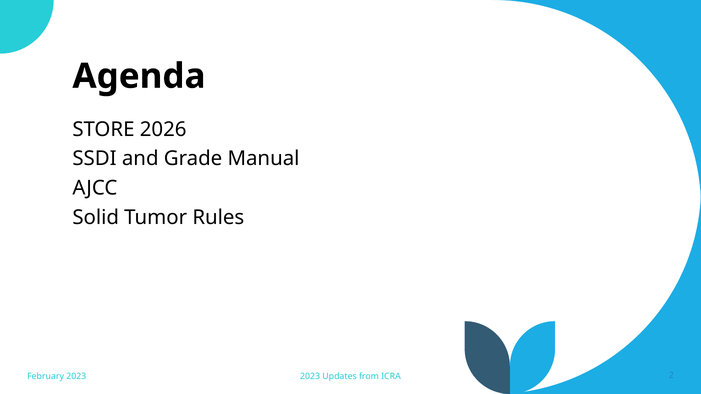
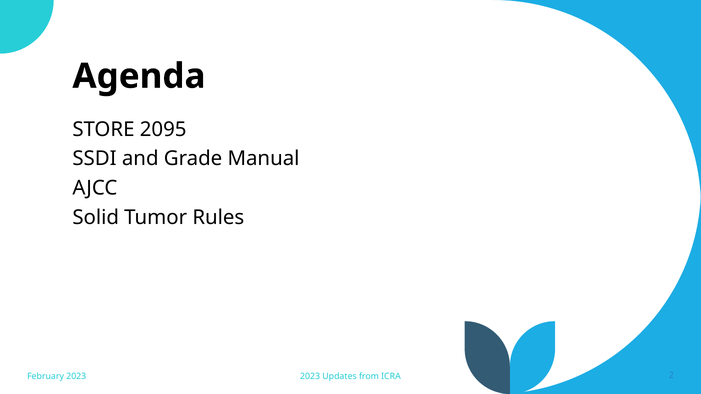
2026: 2026 -> 2095
